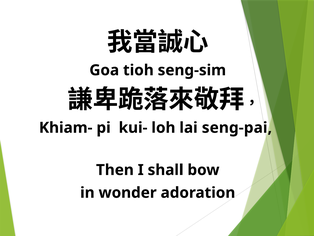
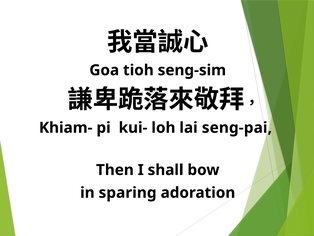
wonder: wonder -> sparing
